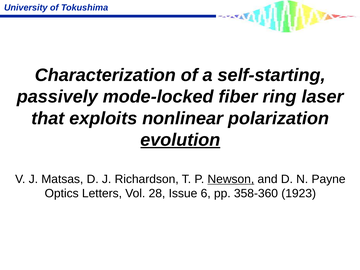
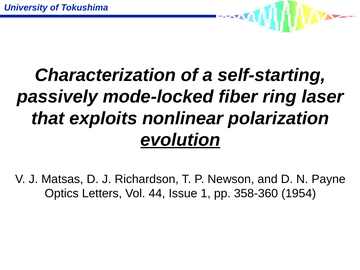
Newson underline: present -> none
28: 28 -> 44
6: 6 -> 1
1923: 1923 -> 1954
